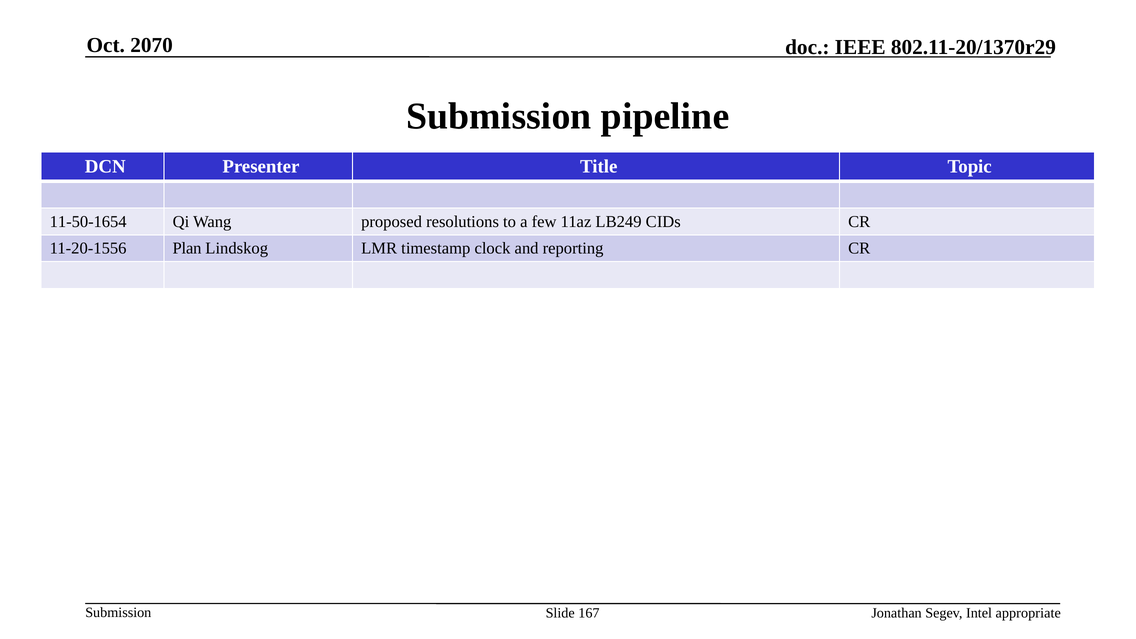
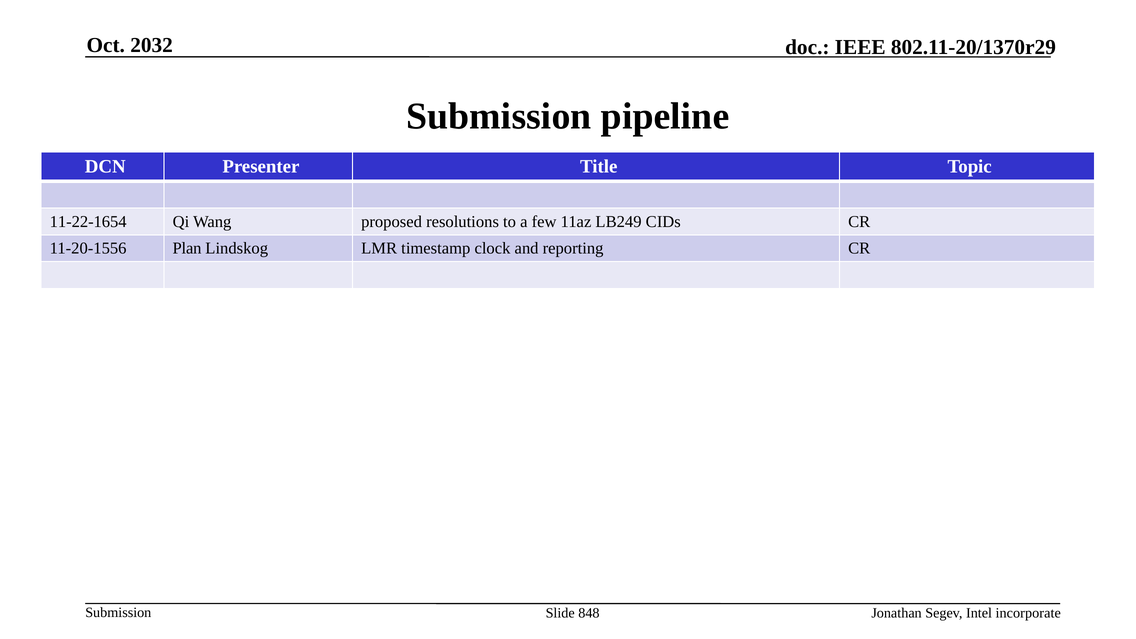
2070: 2070 -> 2032
11-50-1654: 11-50-1654 -> 11-22-1654
167: 167 -> 848
appropriate: appropriate -> incorporate
